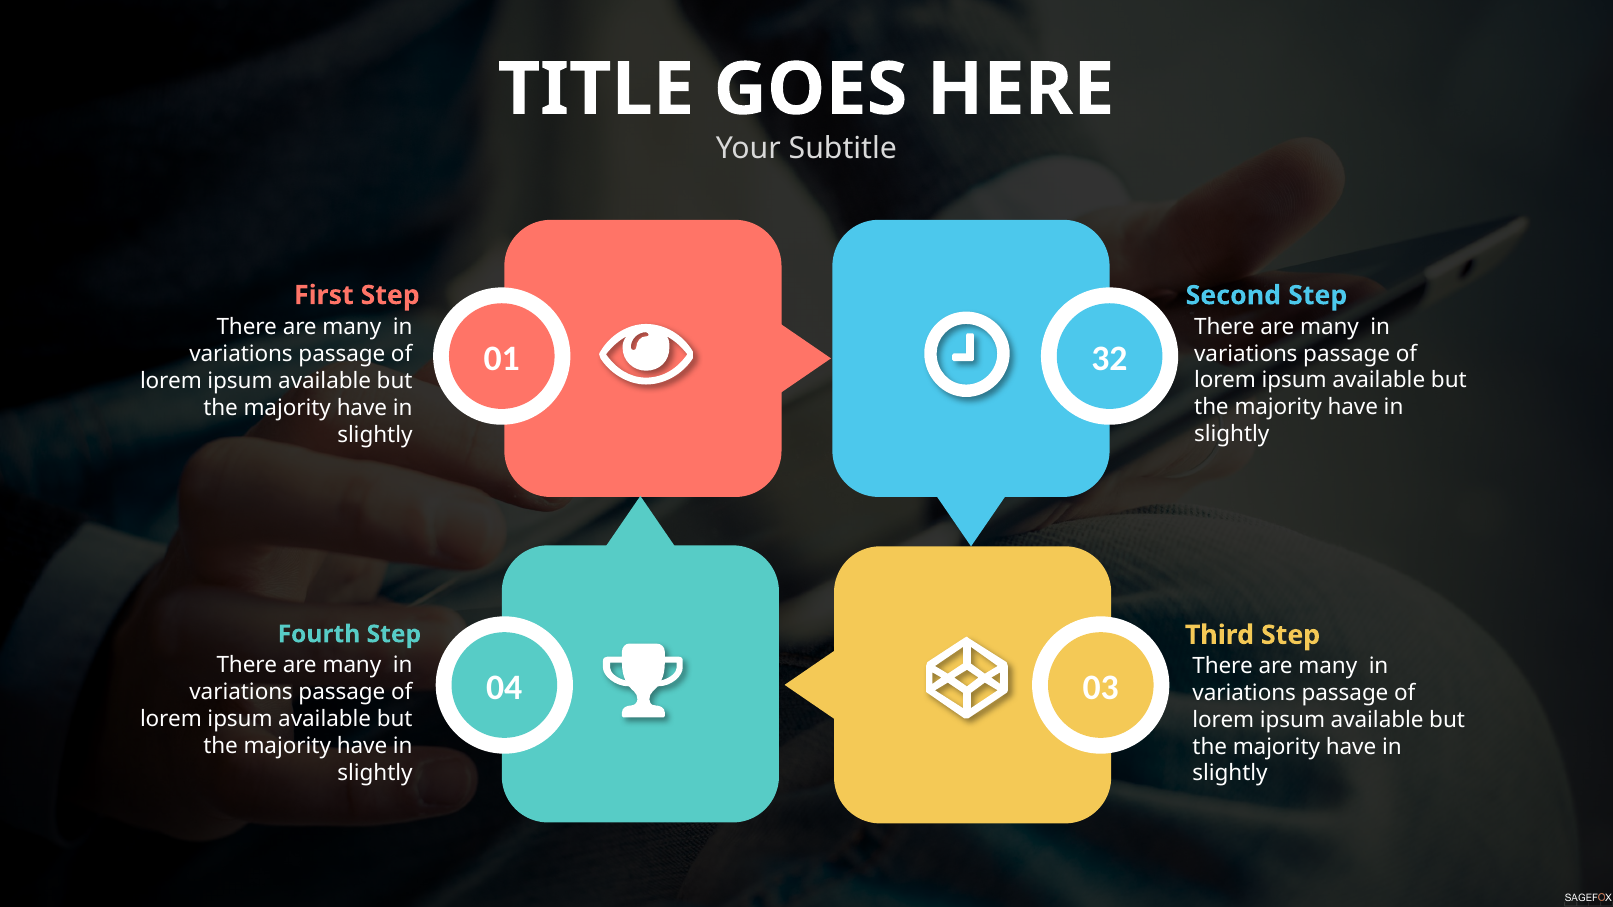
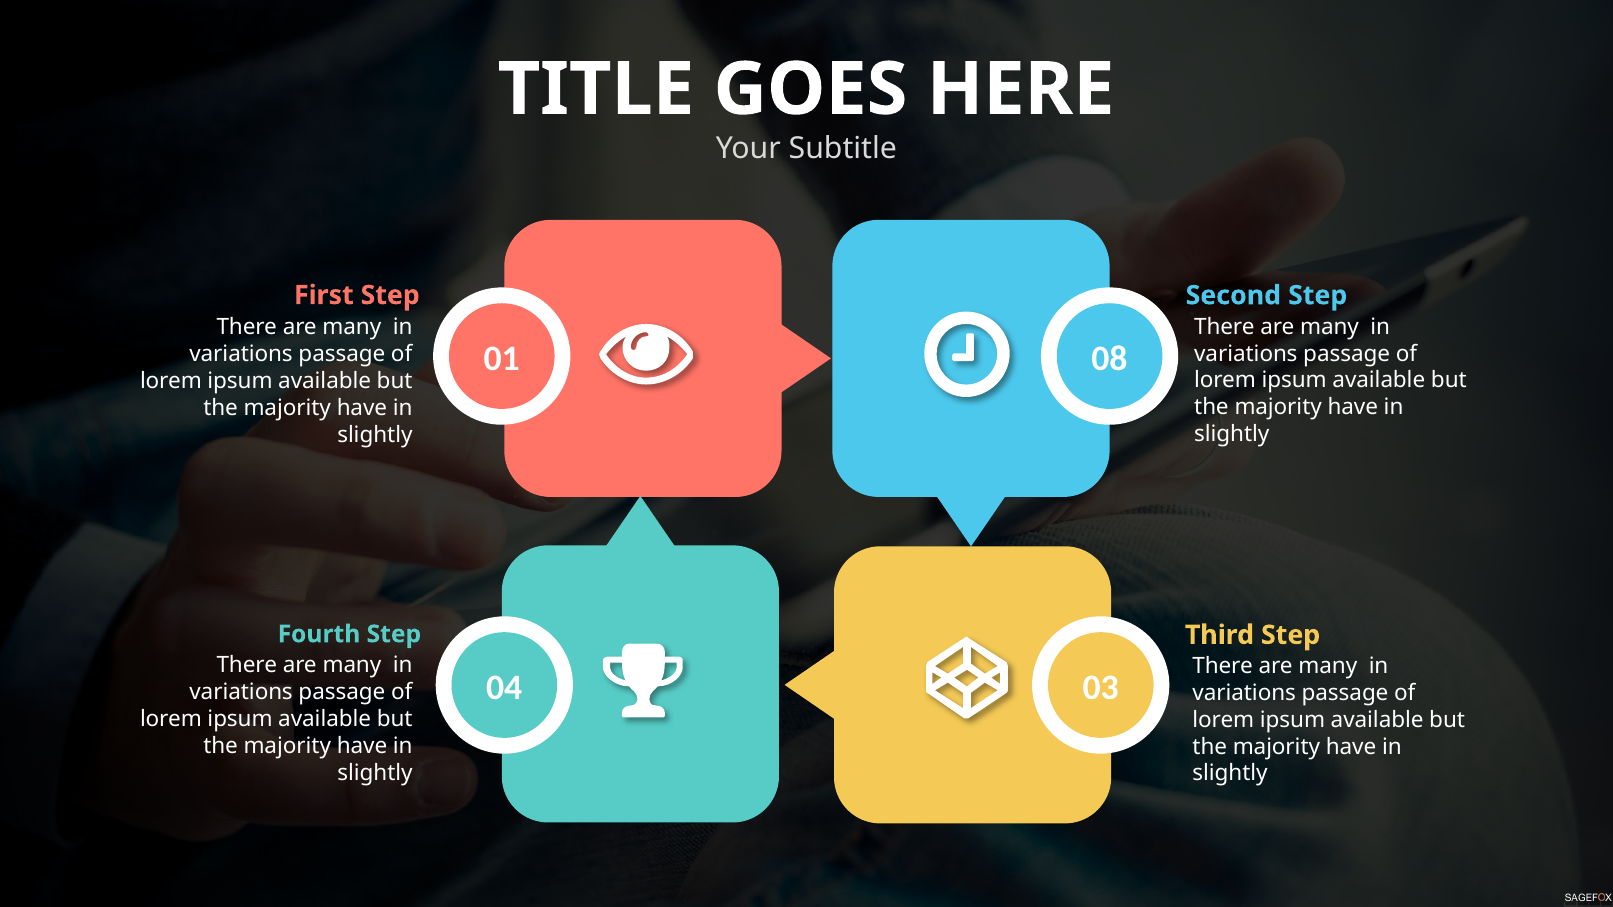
32: 32 -> 08
